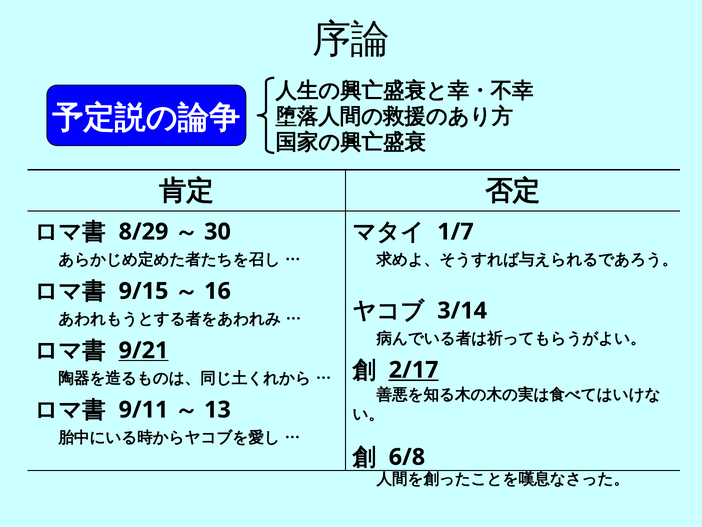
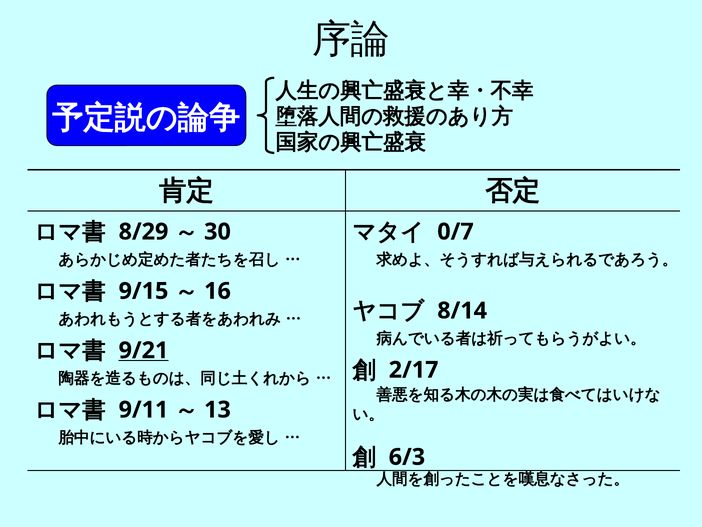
1/7: 1/7 -> 0/7
3/14: 3/14 -> 8/14
2/17 underline: present -> none
6/8: 6/8 -> 6/3
